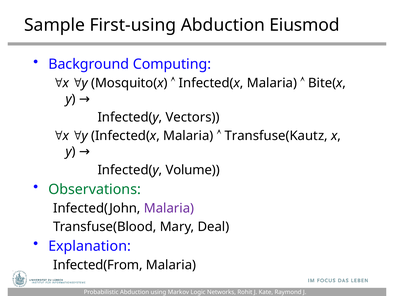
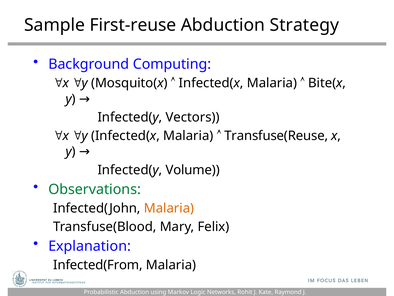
First-using: First-using -> First-reuse
Eiusmod: Eiusmod -> Strategy
Transfuse(Kautz: Transfuse(Kautz -> Transfuse(Reuse
Malaria at (169, 208) colour: purple -> orange
Deal: Deal -> Felix
